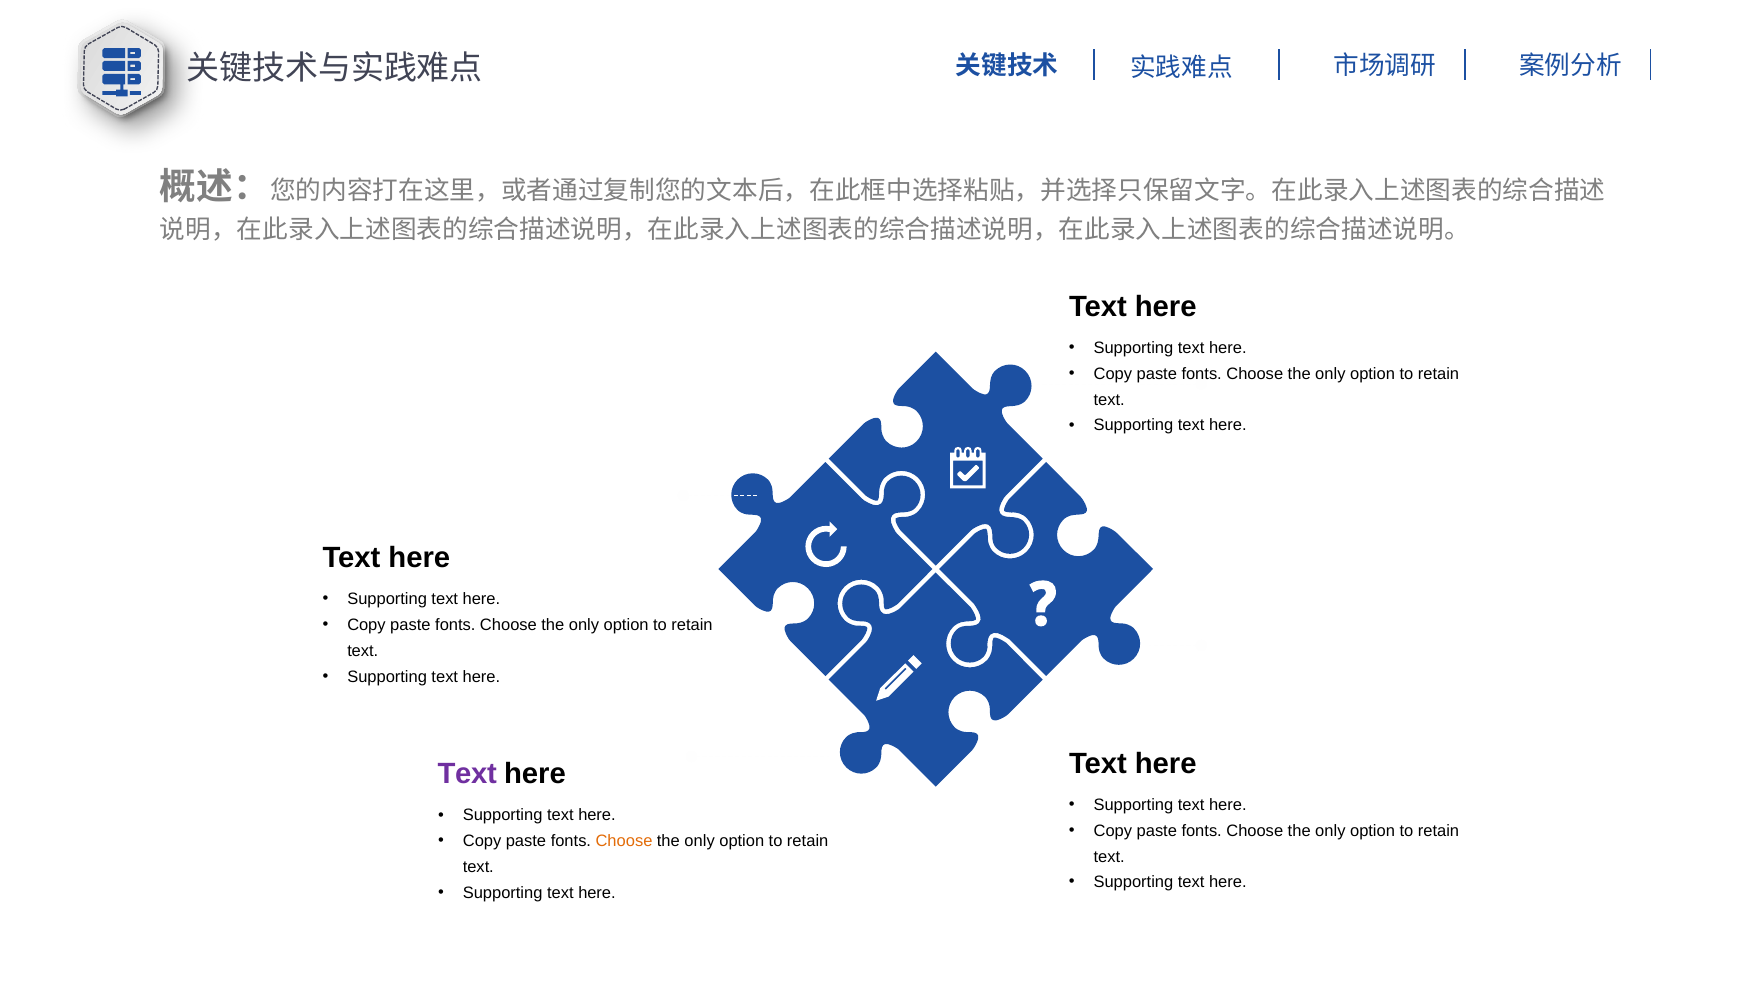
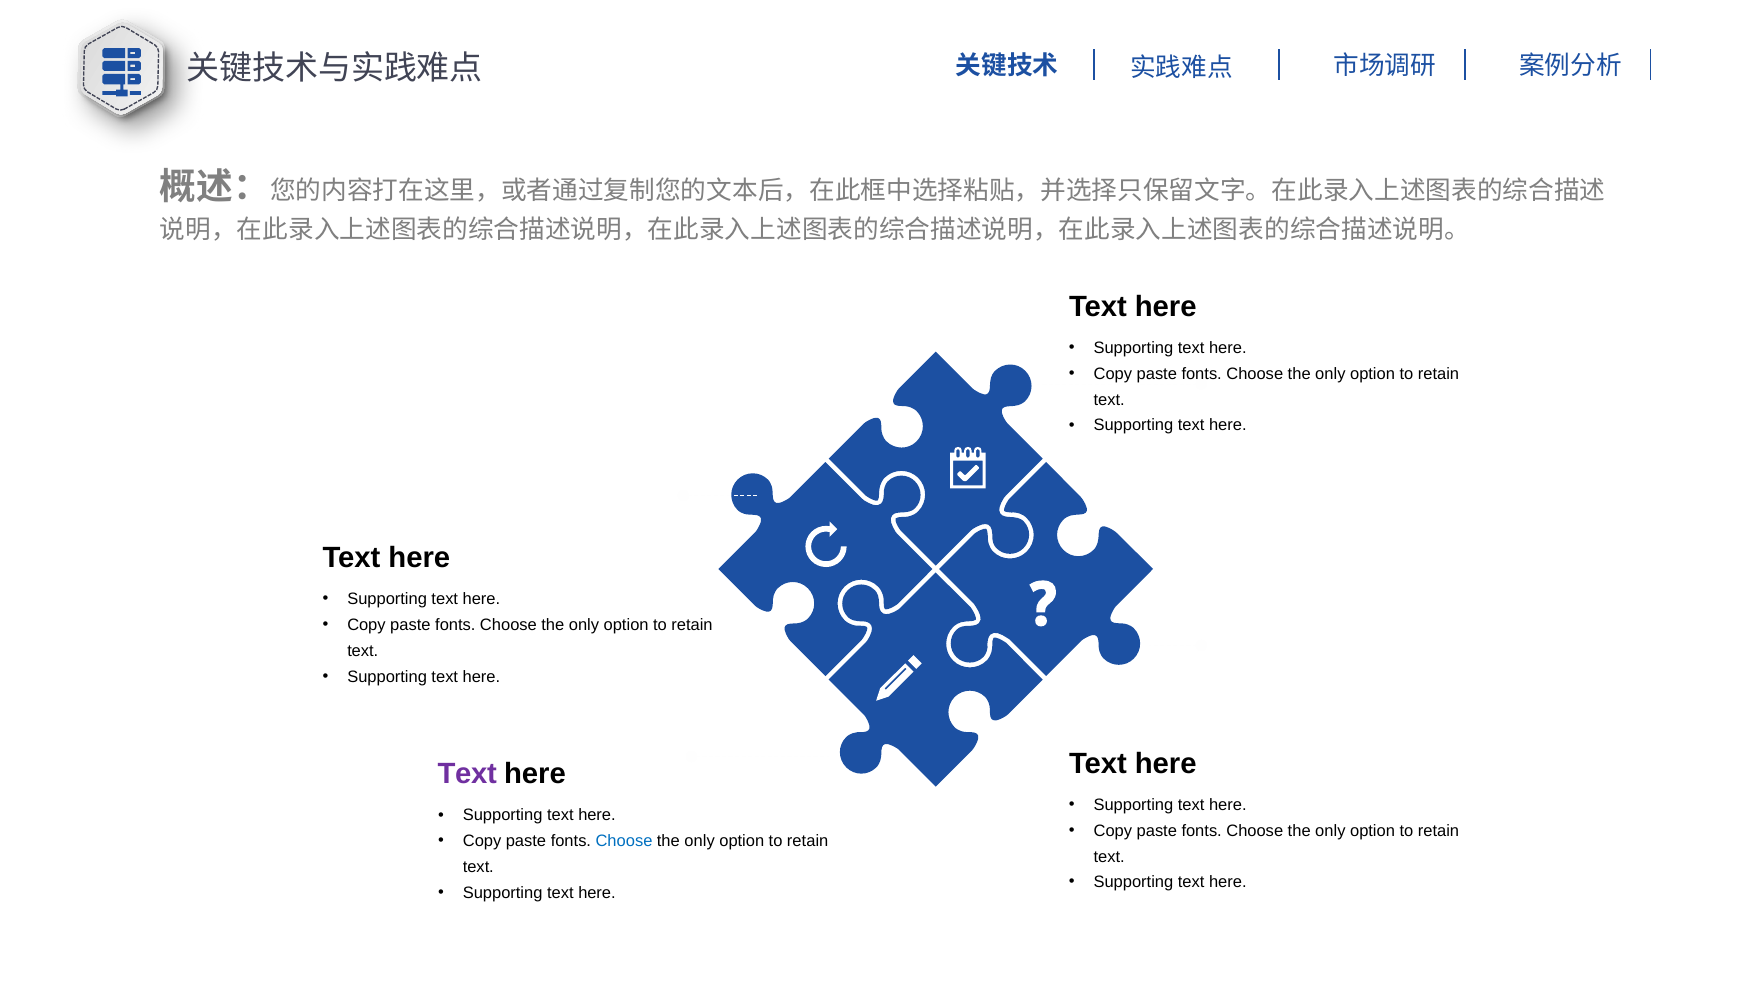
Choose at (624, 841) colour: orange -> blue
